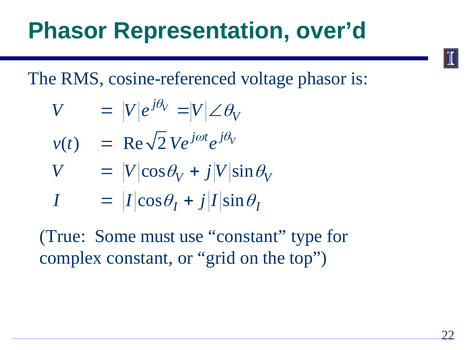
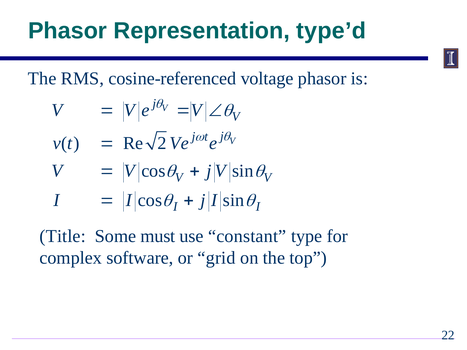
over’d: over’d -> type’d
True: True -> Title
complex constant: constant -> software
